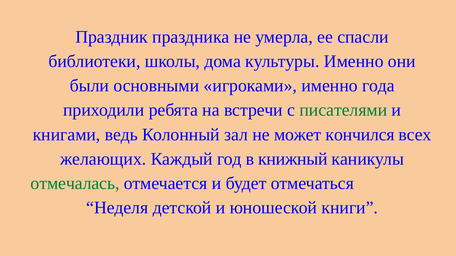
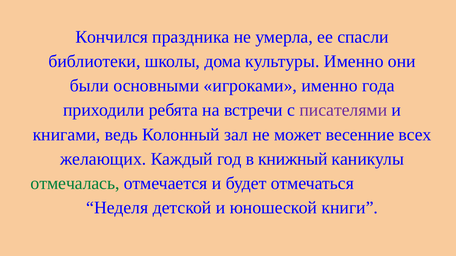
Праздник: Праздник -> Кончился
писателями colour: green -> purple
кончился: кончился -> весенние
